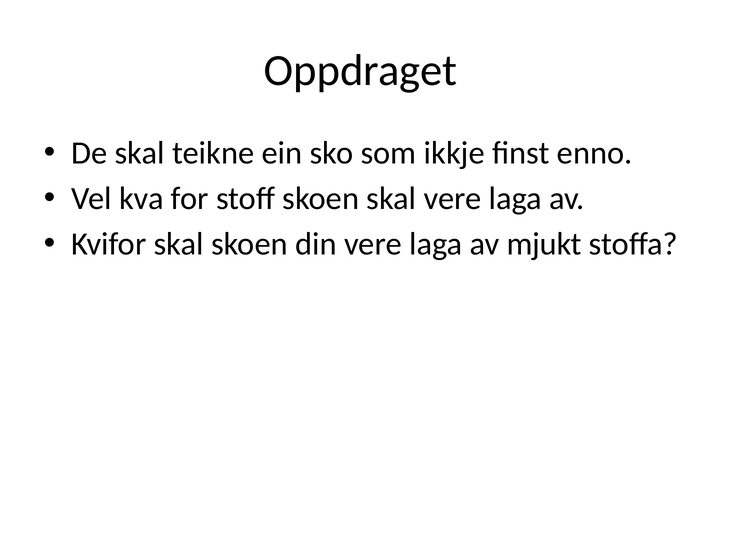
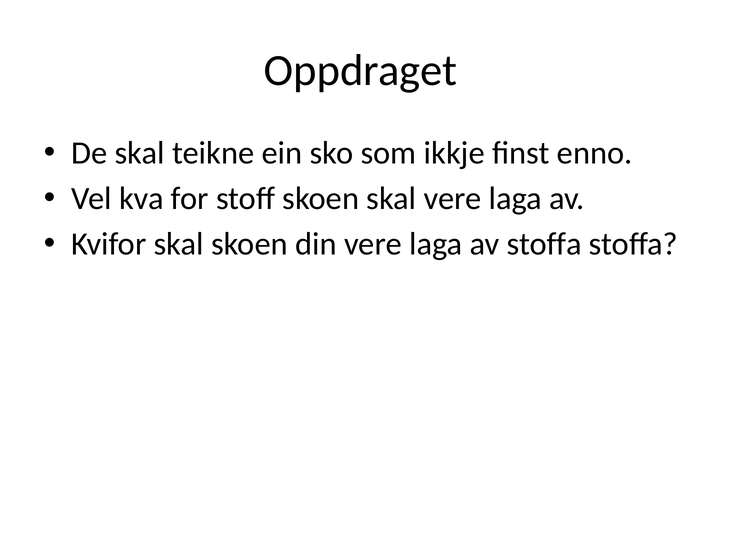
av mjukt: mjukt -> stoffa
